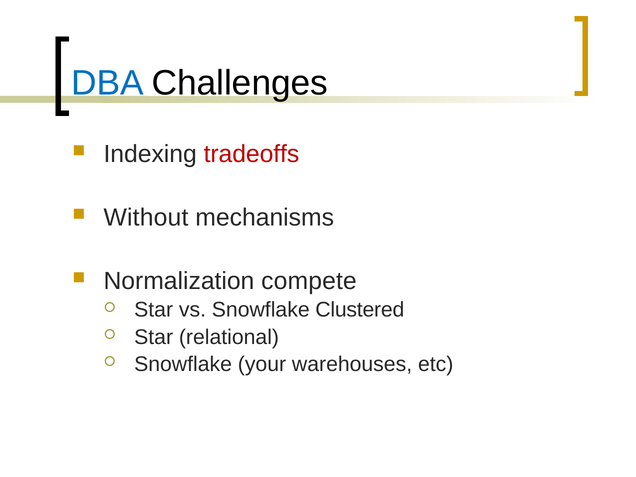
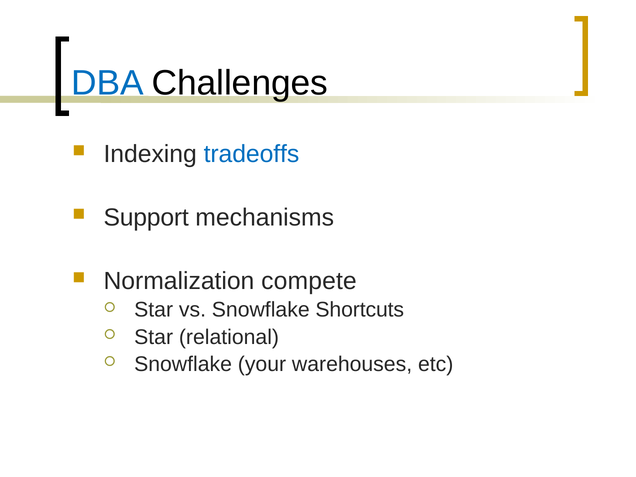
tradeoffs colour: red -> blue
Without: Without -> Support
Clustered: Clustered -> Shortcuts
